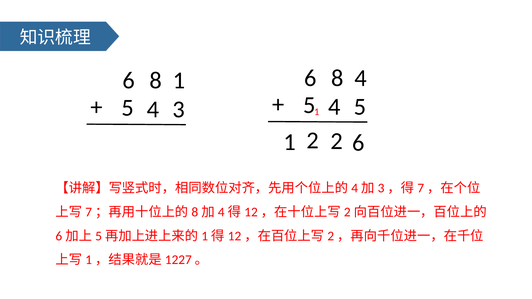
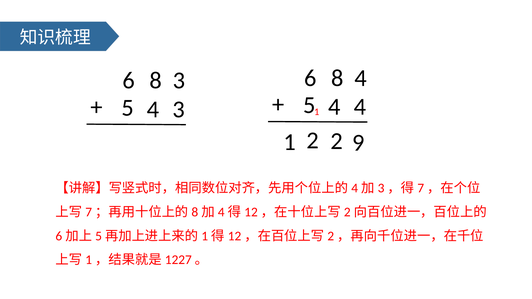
8 1: 1 -> 3
4 5: 5 -> 4
2 6: 6 -> 9
